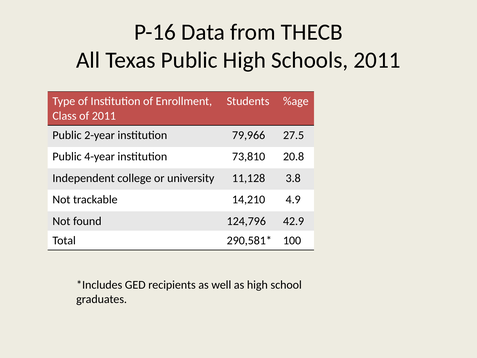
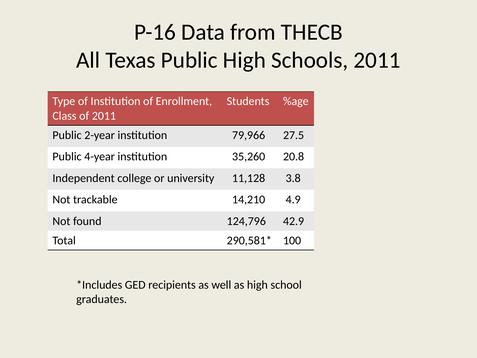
73,810: 73,810 -> 35,260
